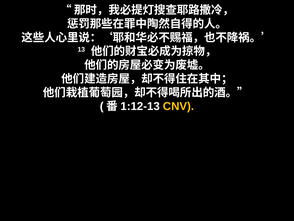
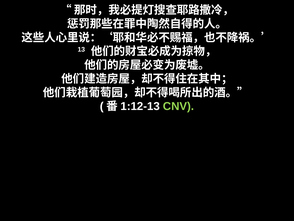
CNV colour: yellow -> light green
